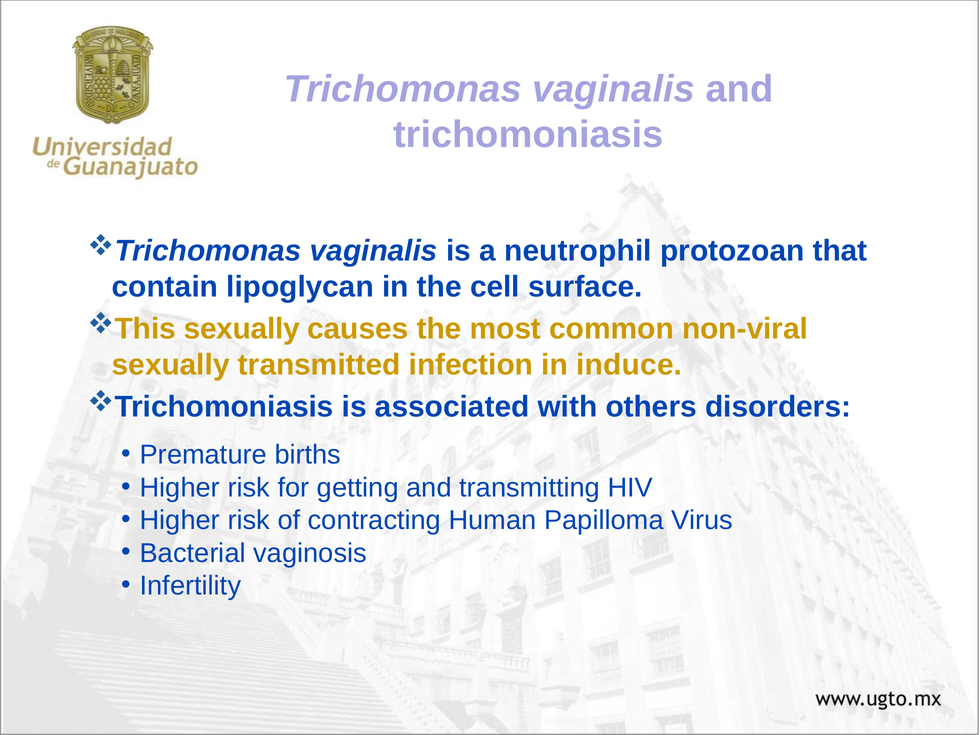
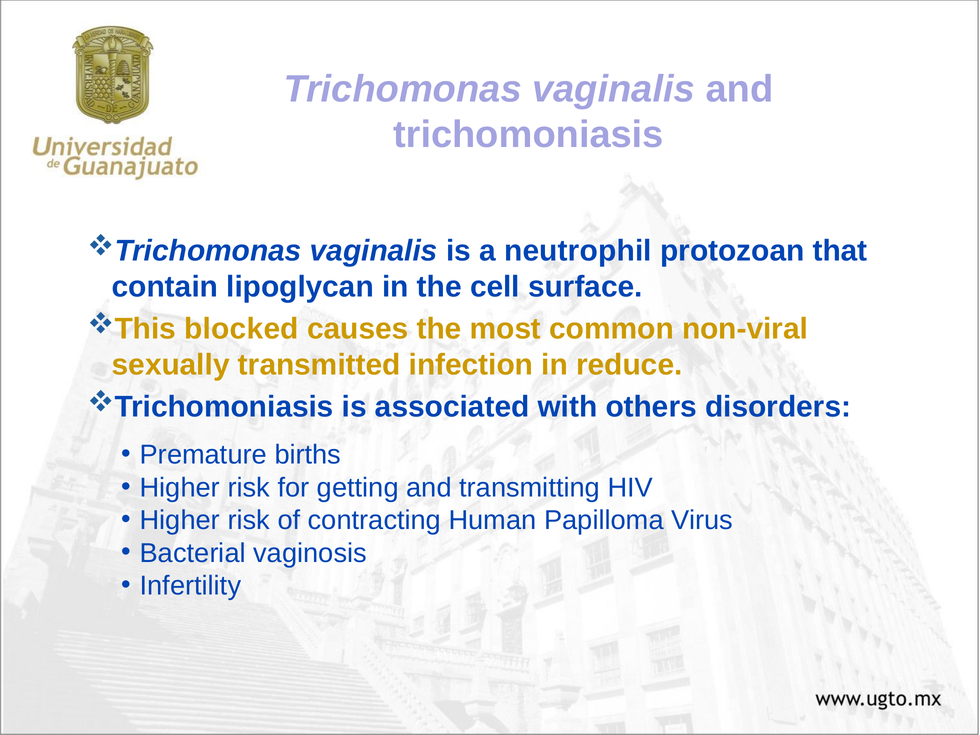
sexually at (242, 329): sexually -> blocked
induce: induce -> reduce
